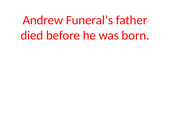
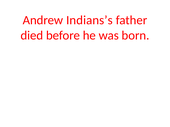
Funeral’s: Funeral’s -> Indians’s
